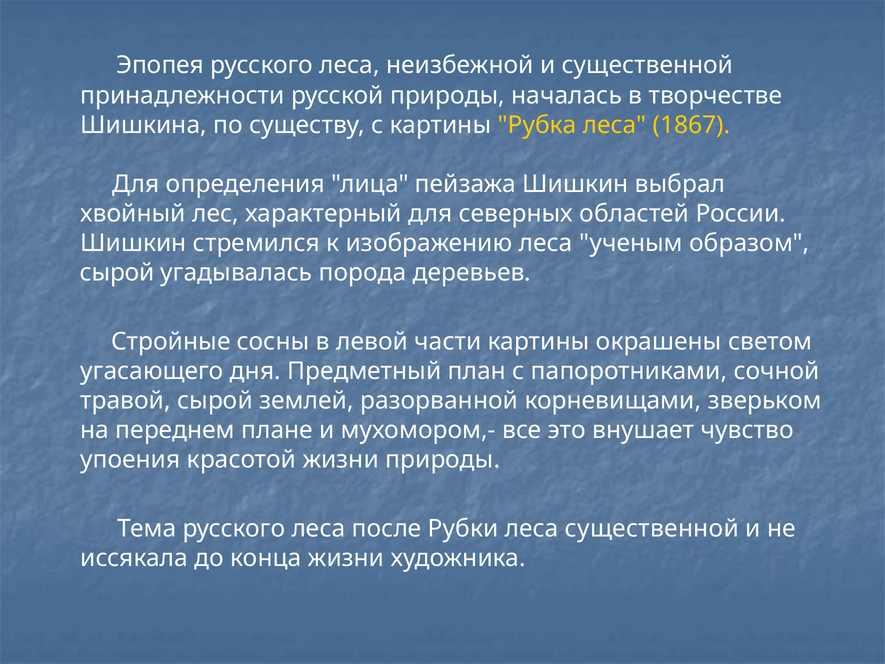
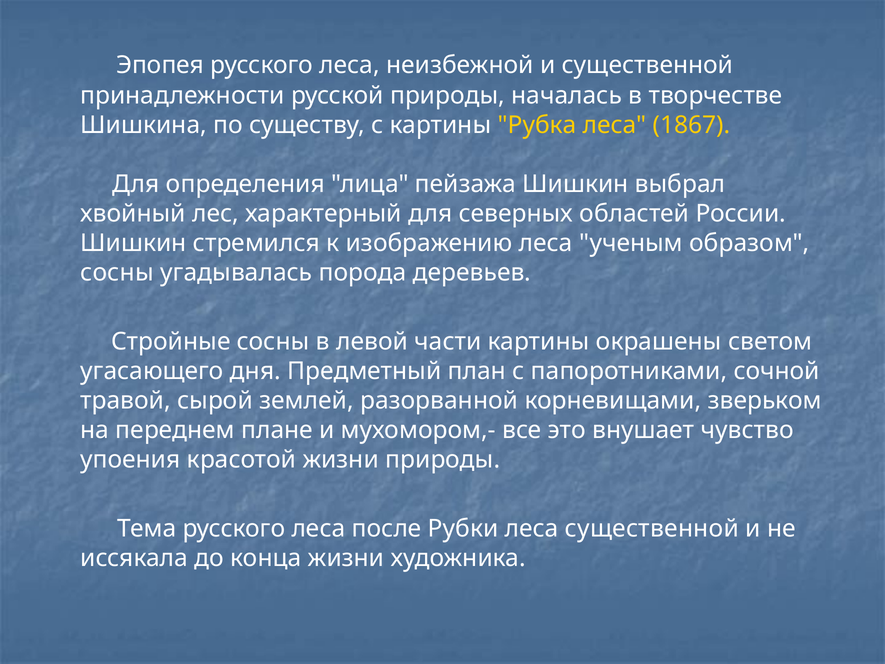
сырой at (117, 273): сырой -> сосны
